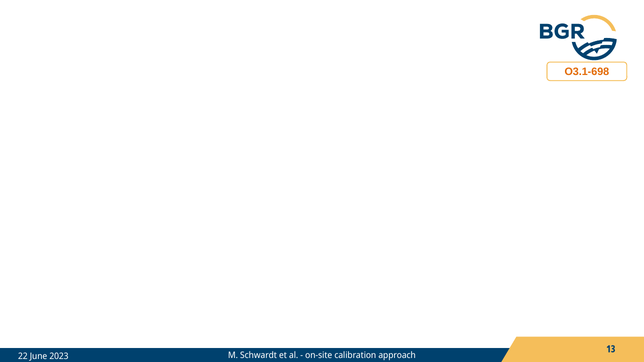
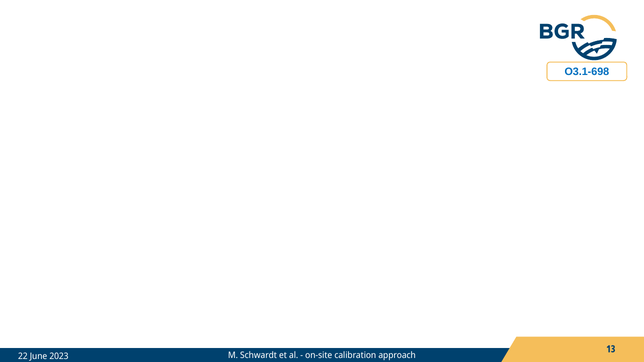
O3.1-698 colour: orange -> blue
